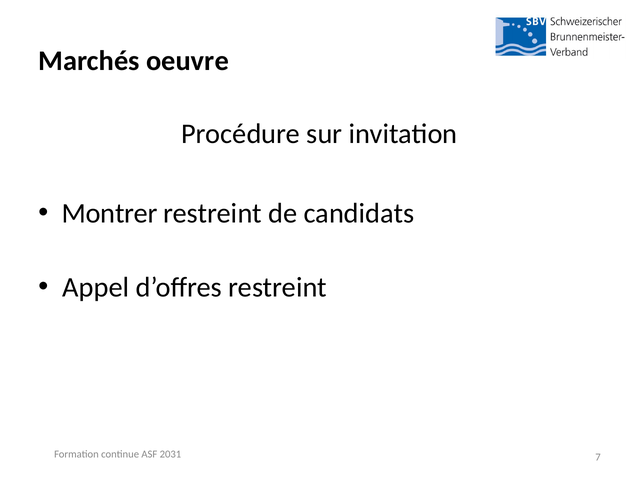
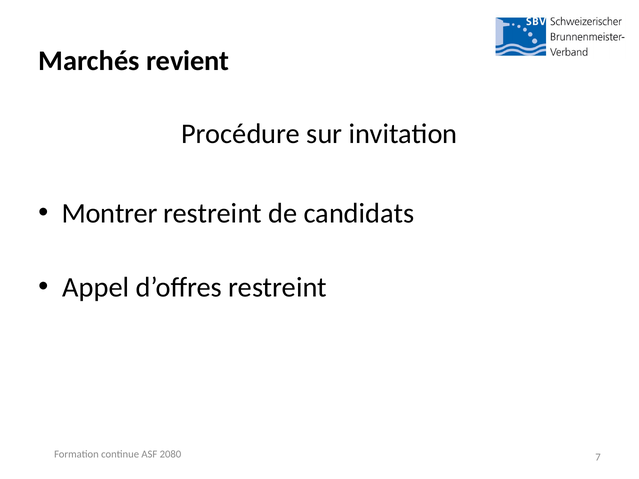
oeuvre: oeuvre -> revient
2031: 2031 -> 2080
